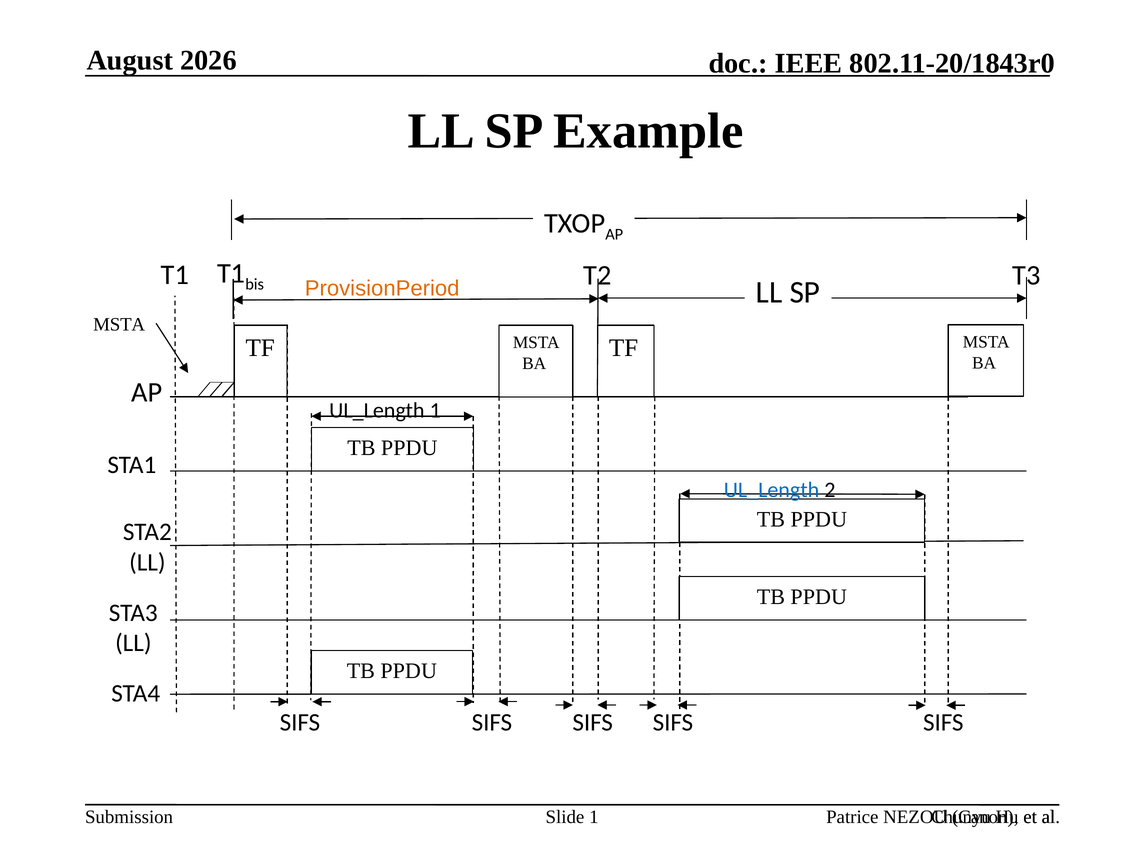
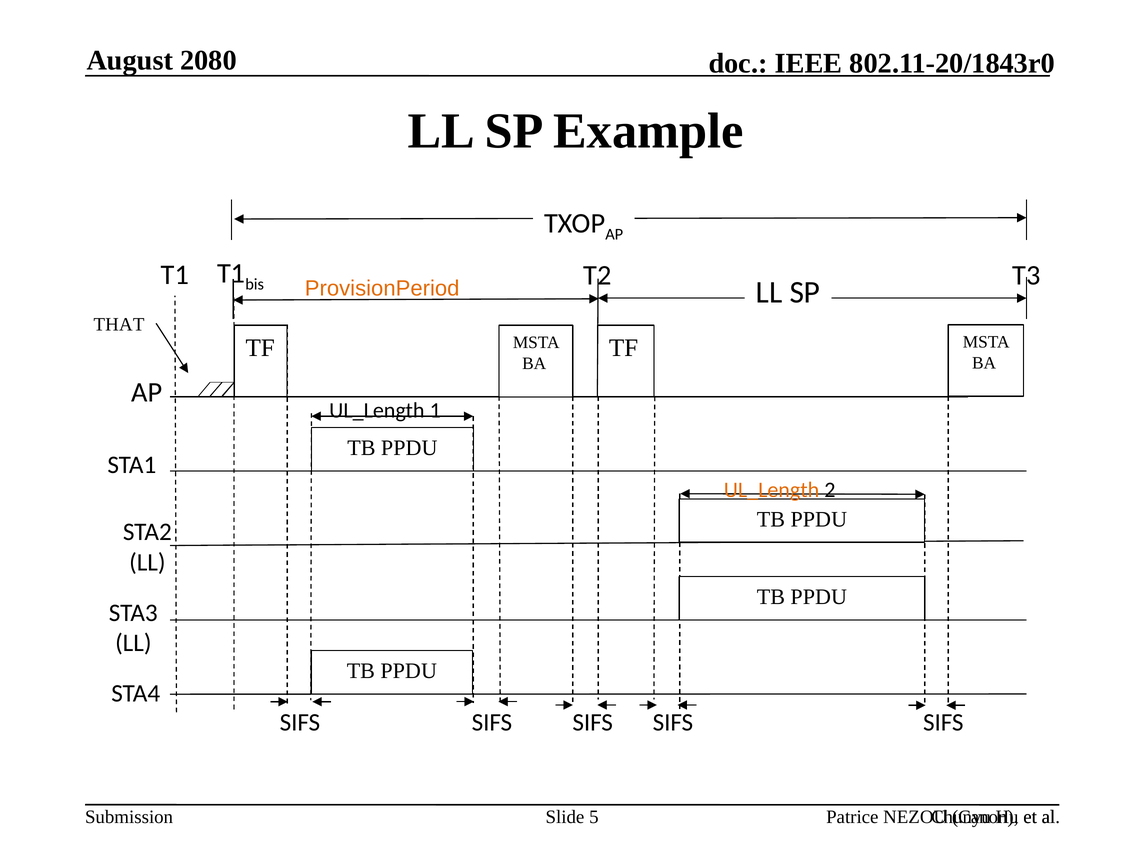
2026: 2026 -> 2080
MSTA at (119, 324): MSTA -> THAT
UL_Length at (772, 490) colour: blue -> orange
Slide 1: 1 -> 5
